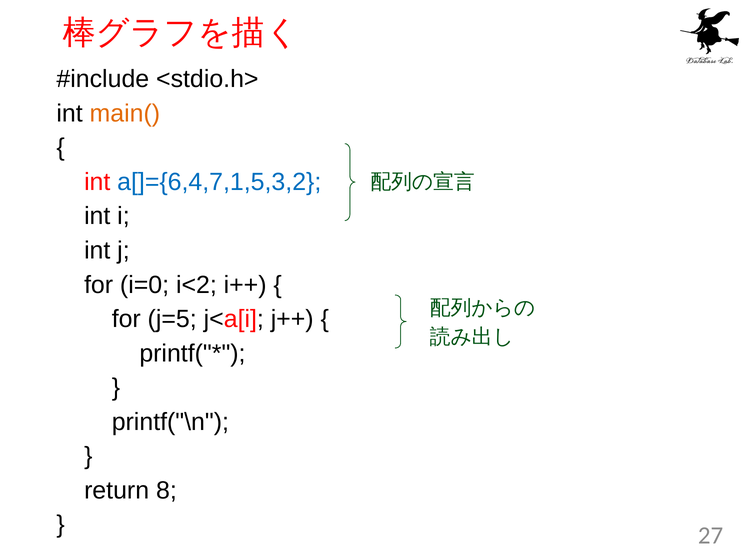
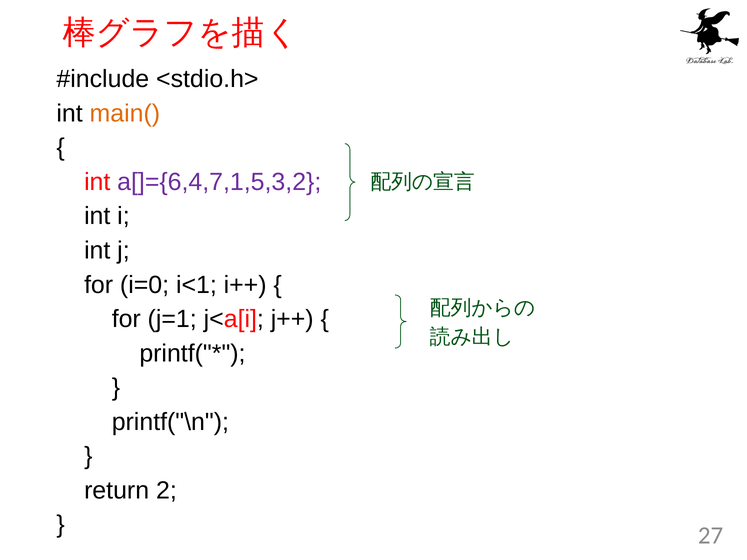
a[]={6,4,7,1,5,3,2 colour: blue -> purple
i<2: i<2 -> i<1
j=5: j=5 -> j=1
8: 8 -> 2
